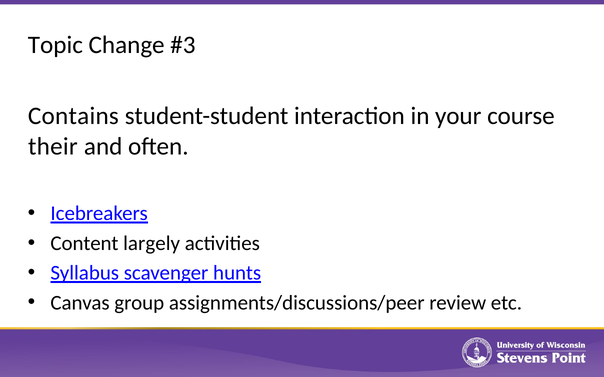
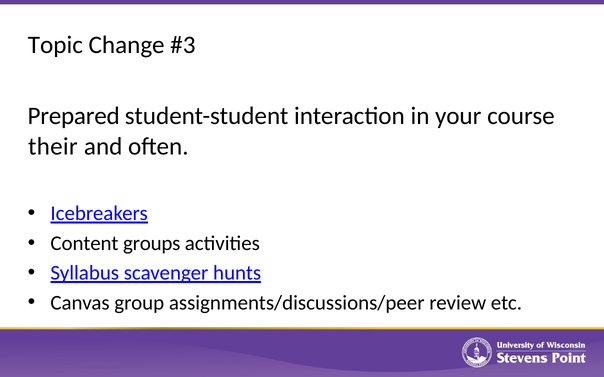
Contains: Contains -> Prepared
largely: largely -> groups
